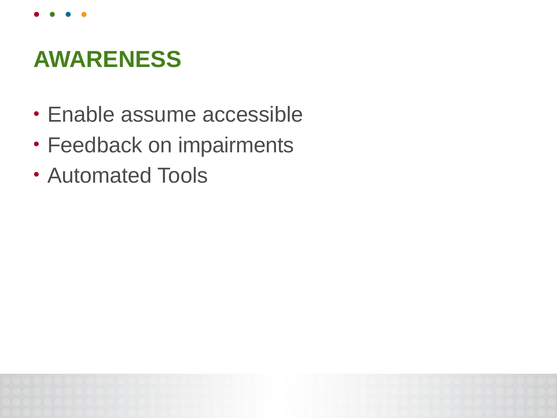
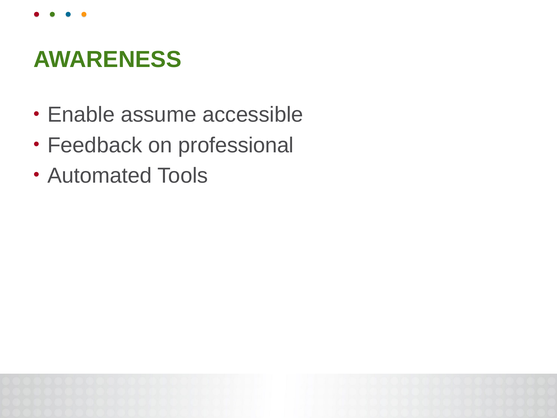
impairments: impairments -> professional
